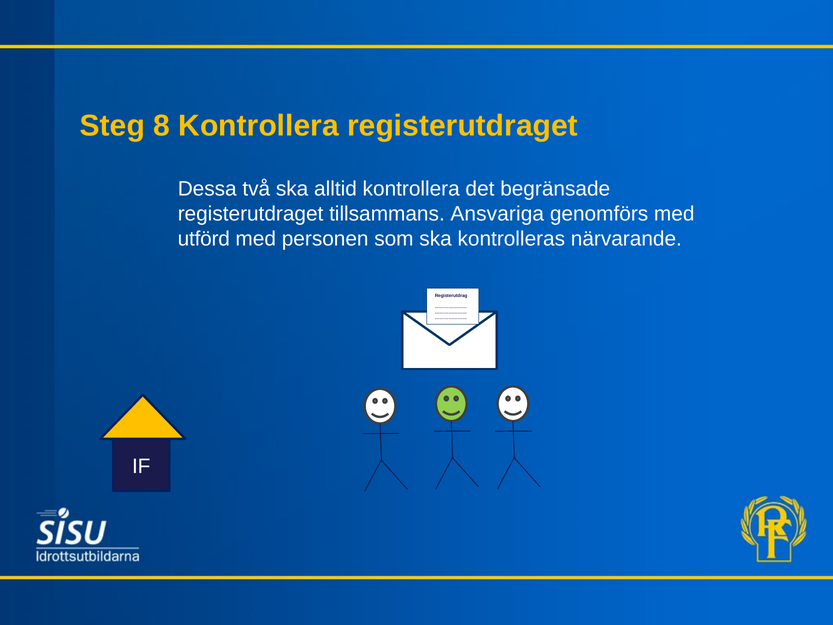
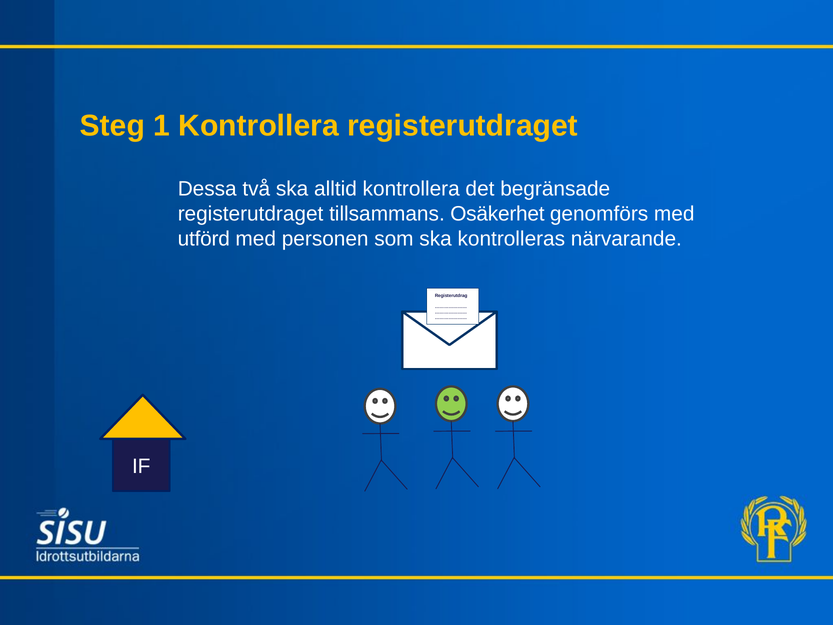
8: 8 -> 1
Ansvariga: Ansvariga -> Osäkerhet
